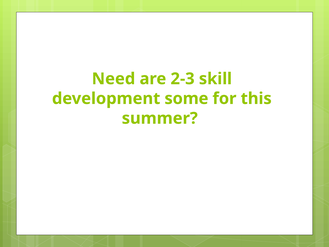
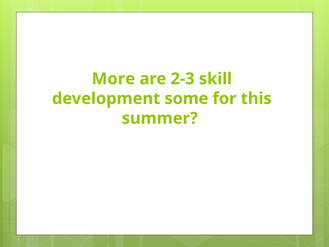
Need: Need -> More
